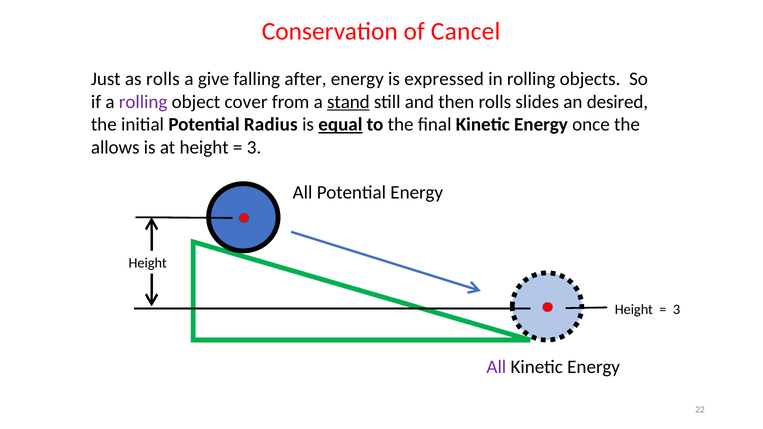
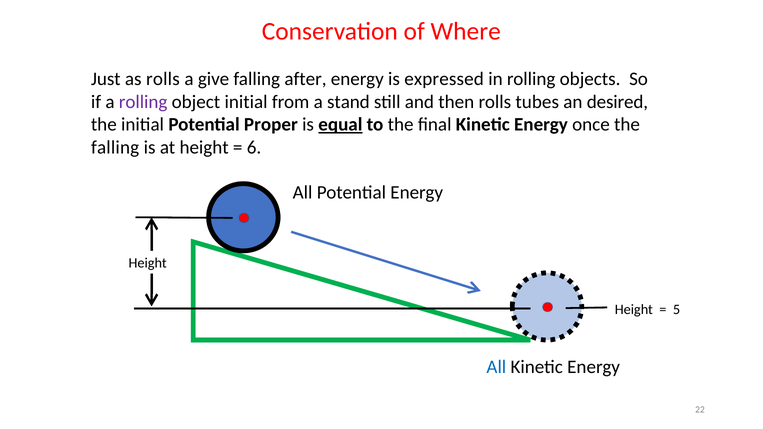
Cancel: Cancel -> Where
object cover: cover -> initial
stand underline: present -> none
slides: slides -> tubes
Radius: Radius -> Proper
allows at (115, 148): allows -> falling
3 at (254, 148): 3 -> 6
3 at (677, 310): 3 -> 5
All at (496, 367) colour: purple -> blue
